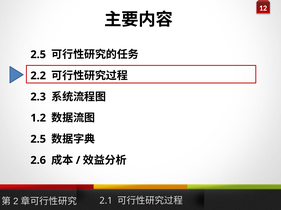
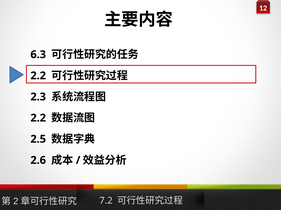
2.5 at (38, 55): 2.5 -> 6.3
1.2 at (38, 118): 1.2 -> 2.2
2.1: 2.1 -> 7.2
